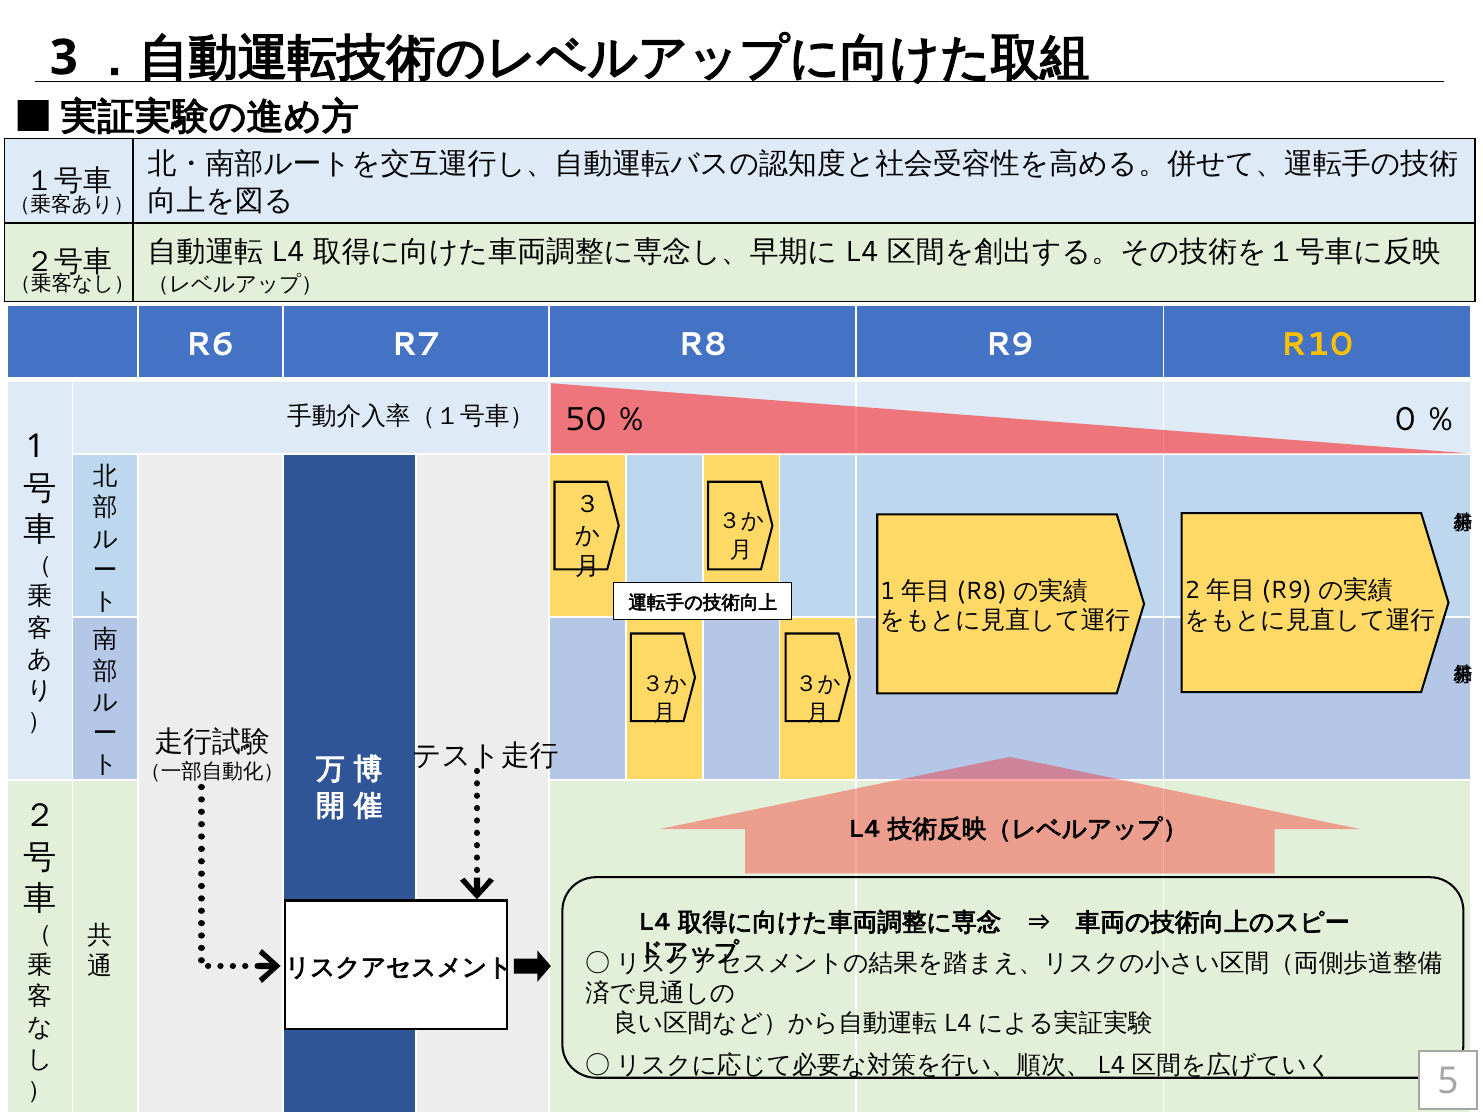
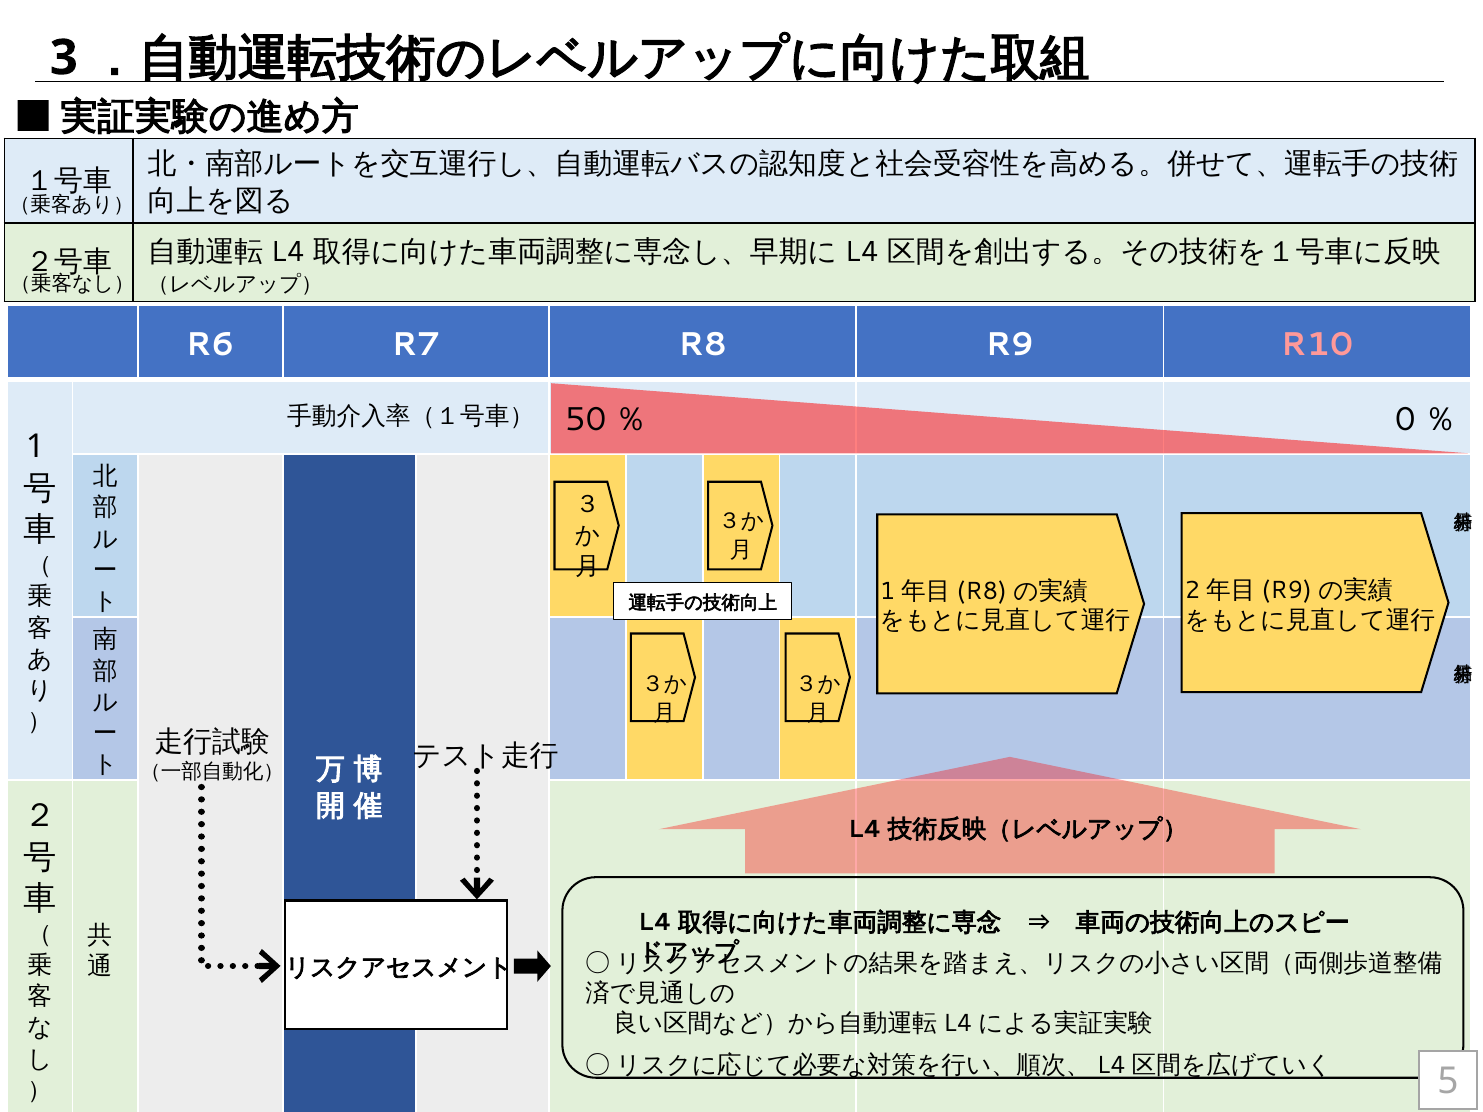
R10 colour: yellow -> pink
